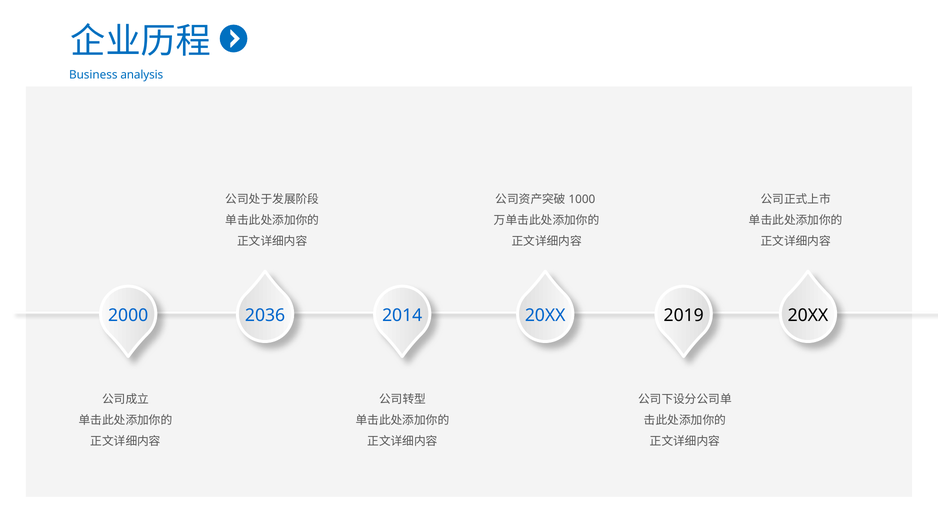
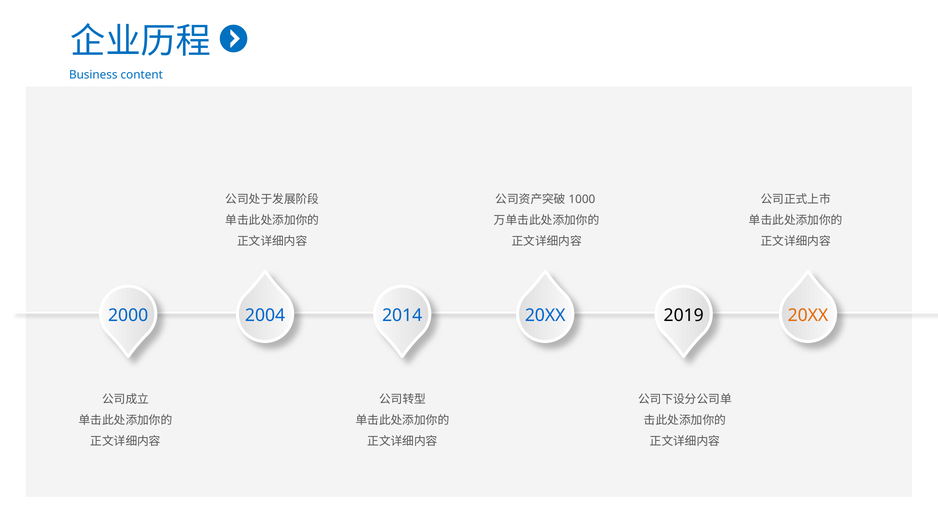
analysis: analysis -> content
2036: 2036 -> 2004
20XX at (808, 315) colour: black -> orange
